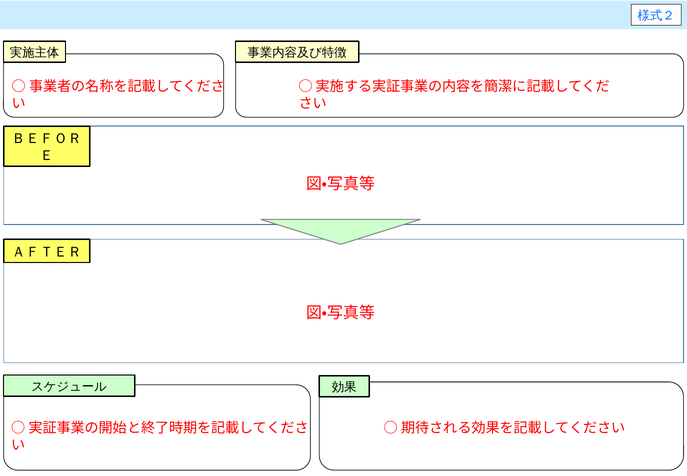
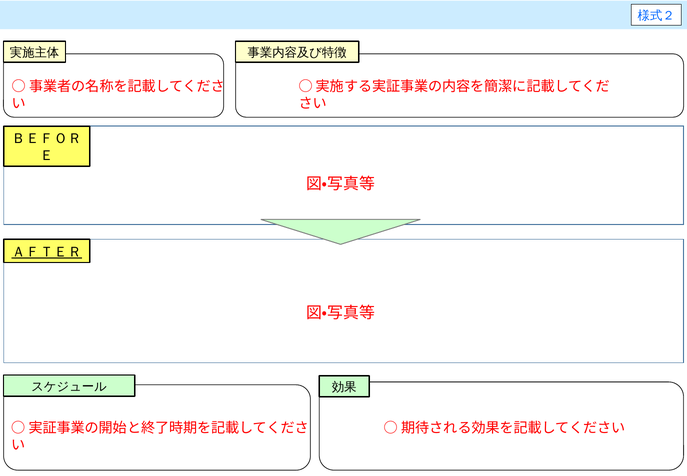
ＡＦＴＥＲ underline: none -> present
